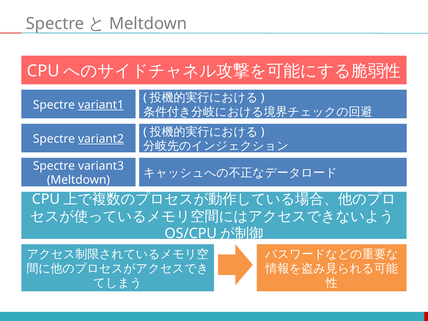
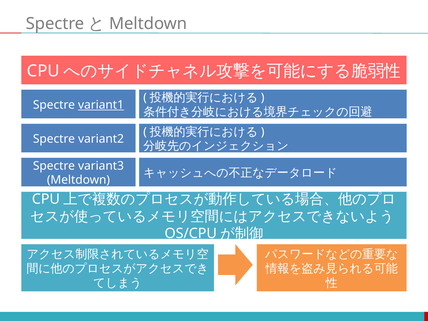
variant2 underline: present -> none
